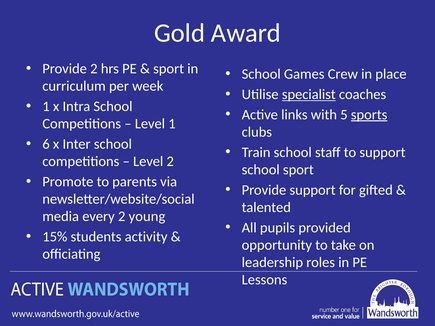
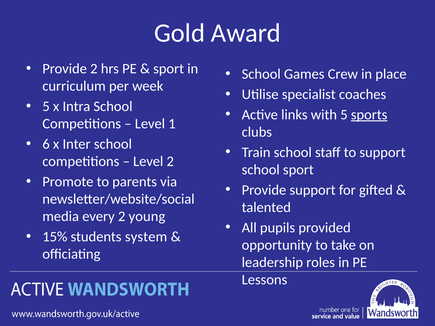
specialist underline: present -> none
1 at (46, 106): 1 -> 5
activity: activity -> system
